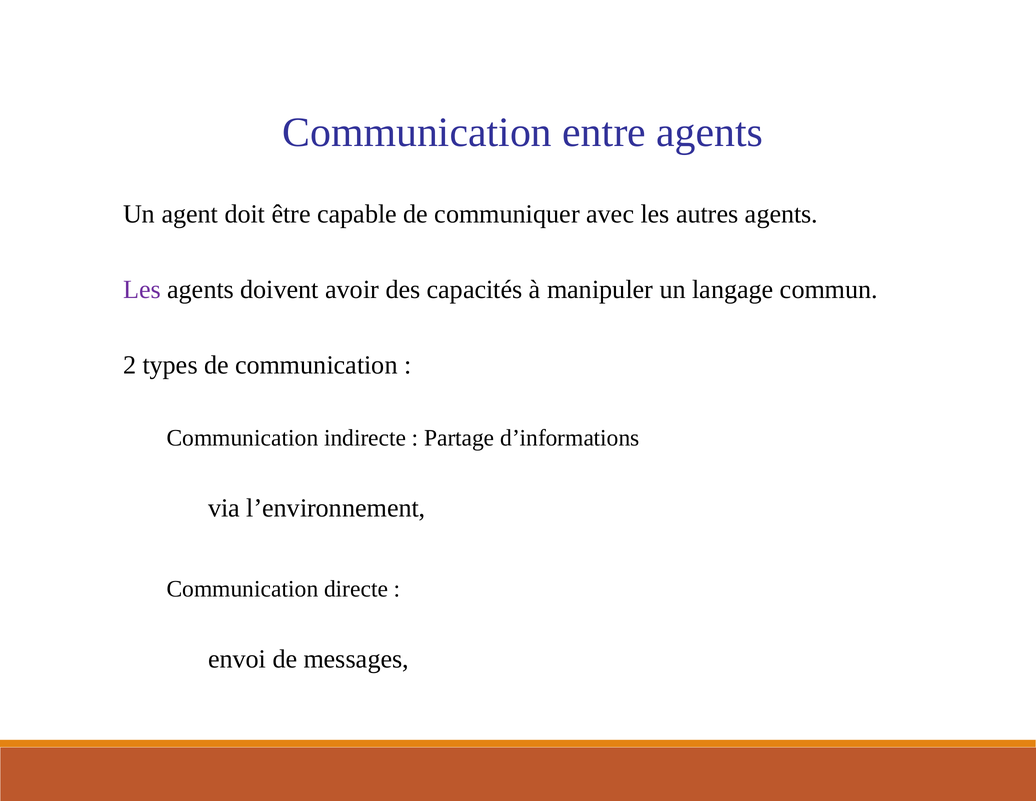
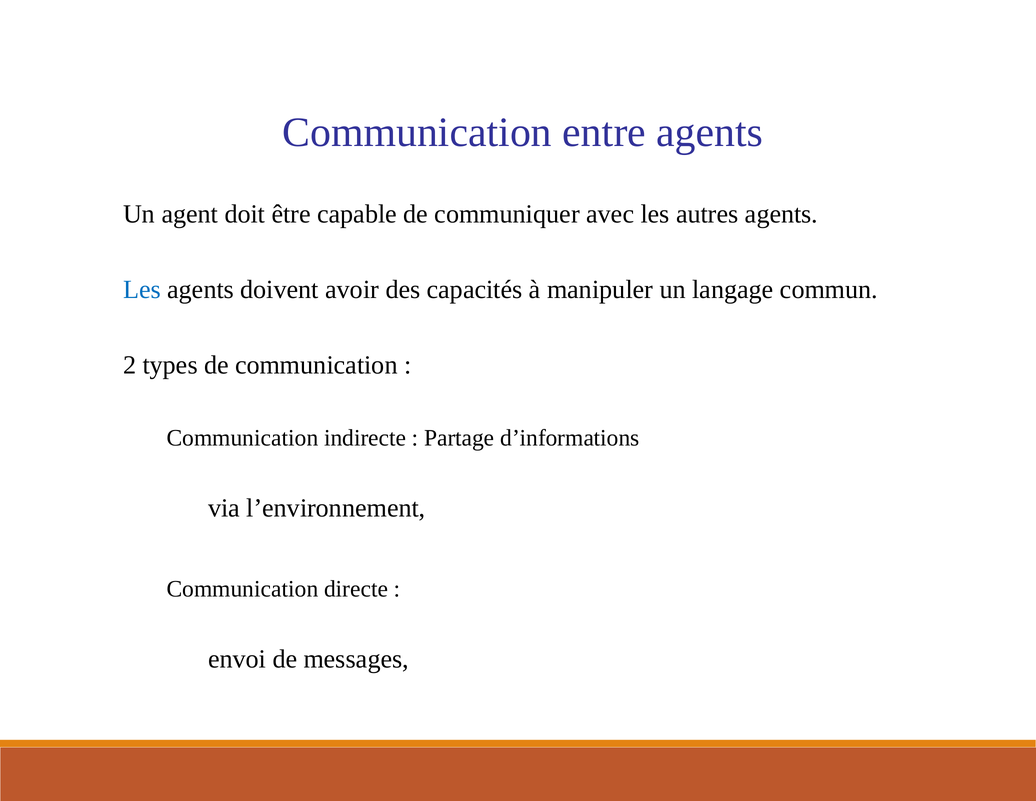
Les at (142, 289) colour: purple -> blue
